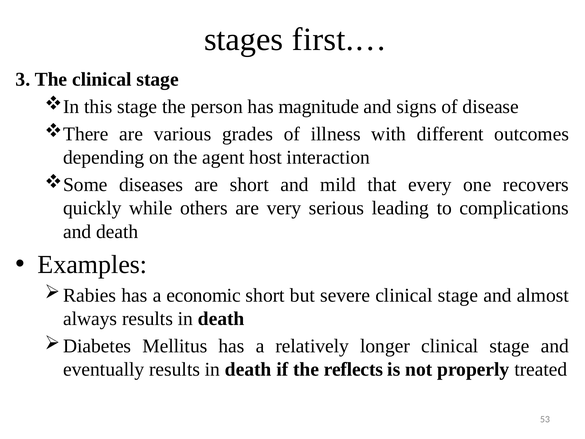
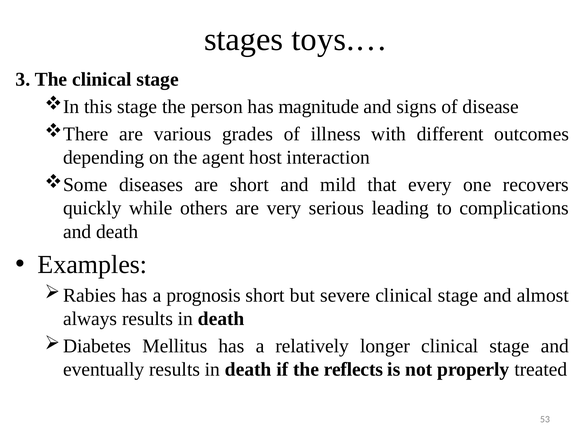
first.…: first.… -> toys.…
economic: economic -> prognosis
